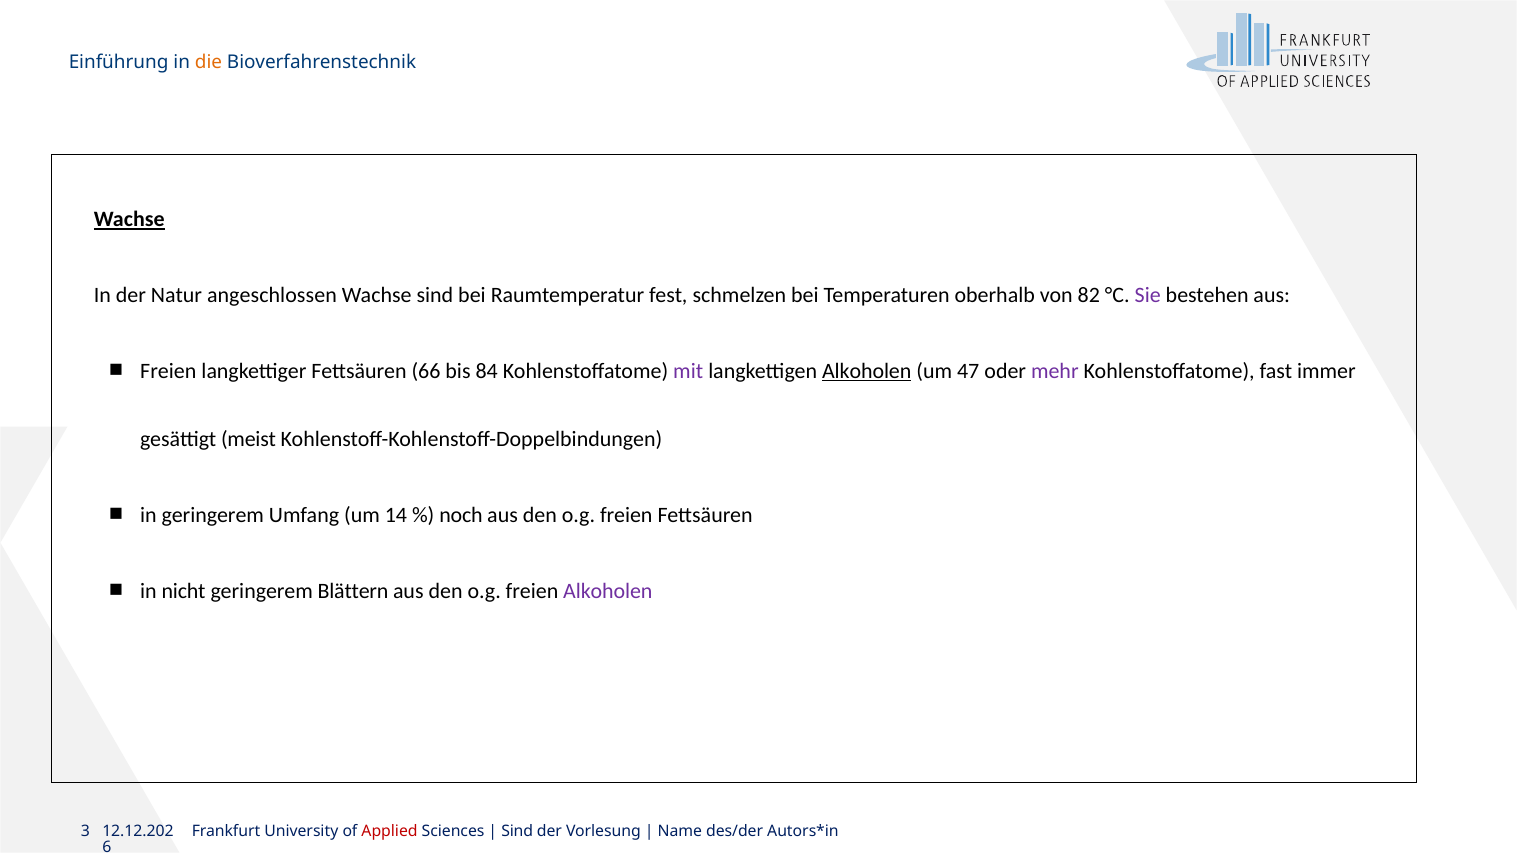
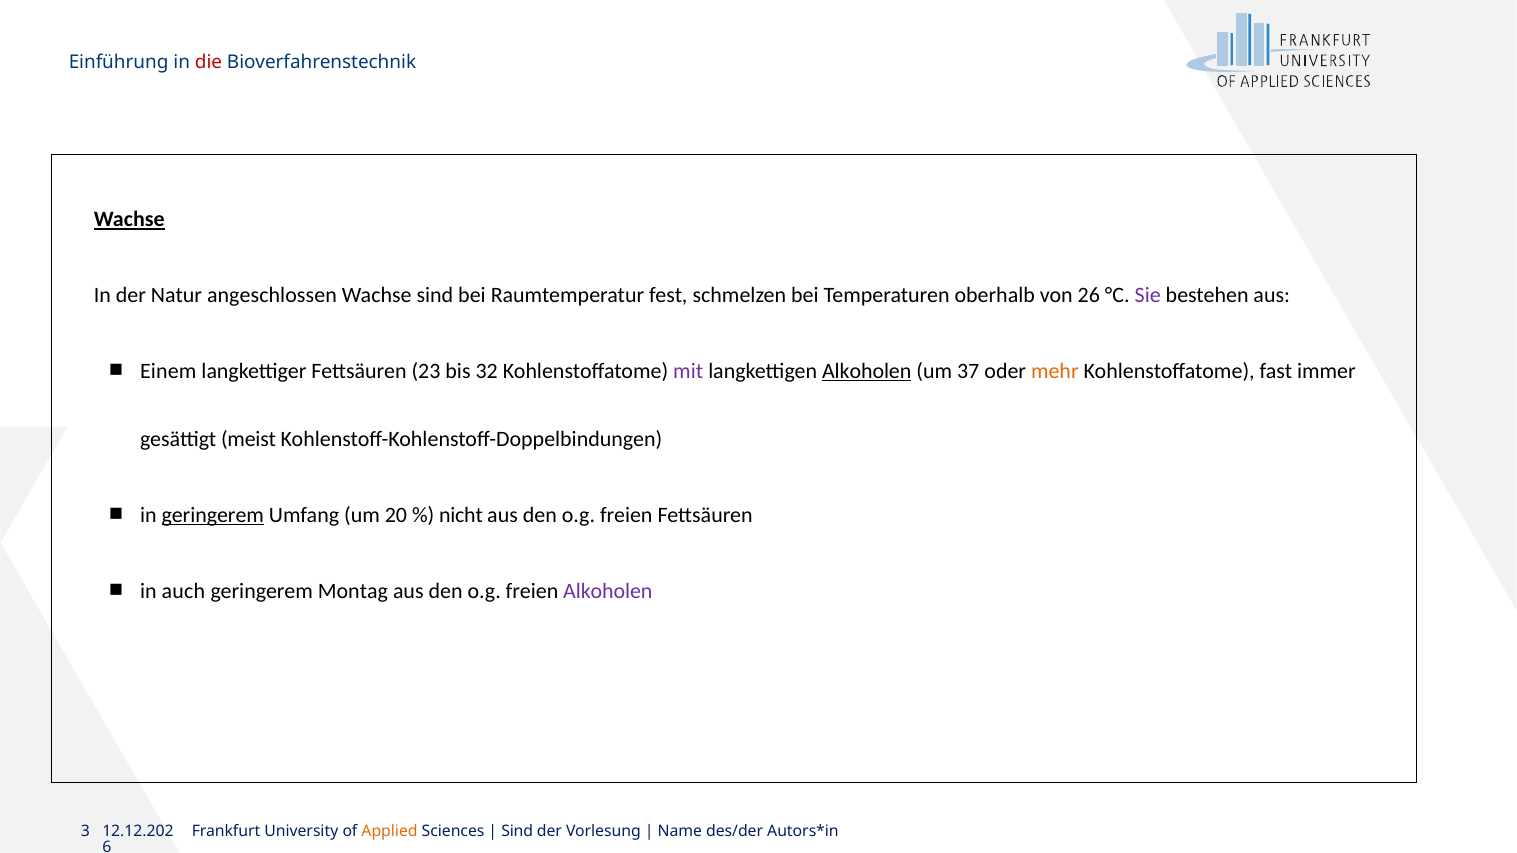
die colour: orange -> red
82: 82 -> 26
Freien at (168, 371): Freien -> Einem
66: 66 -> 23
84: 84 -> 32
47: 47 -> 37
mehr colour: purple -> orange
geringerem at (213, 515) underline: none -> present
14: 14 -> 20
noch: noch -> nicht
nicht: nicht -> auch
Blättern: Blättern -> Montag
Applied colour: red -> orange
